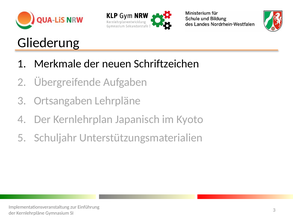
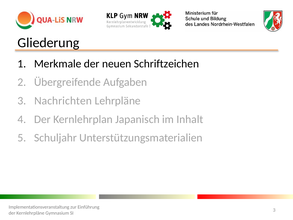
Ortsangaben: Ortsangaben -> Nachrichten
Kyoto: Kyoto -> Inhalt
